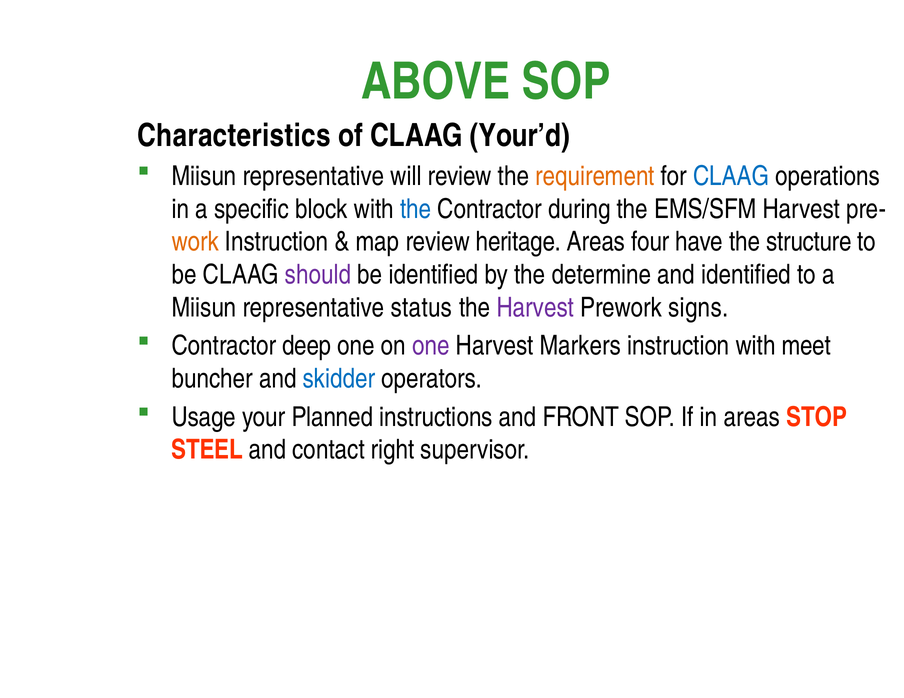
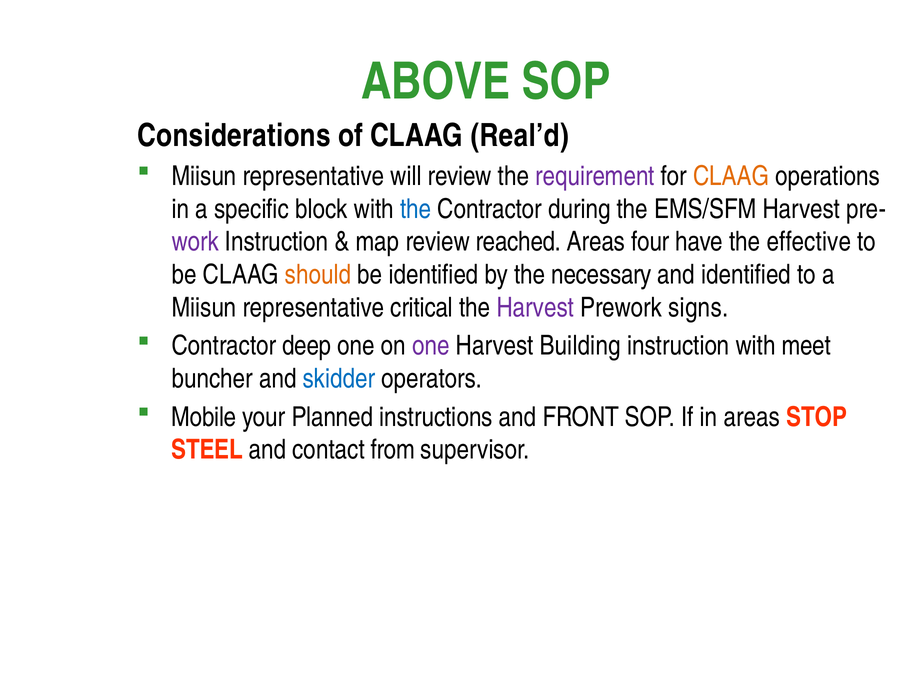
Characteristics: Characteristics -> Considerations
Your’d: Your’d -> Real’d
requirement colour: orange -> purple
CLAAG at (731, 176) colour: blue -> orange
work colour: orange -> purple
heritage: heritage -> reached
structure: structure -> effective
should colour: purple -> orange
determine: determine -> necessary
status: status -> critical
Markers: Markers -> Building
Usage: Usage -> Mobile
right: right -> from
